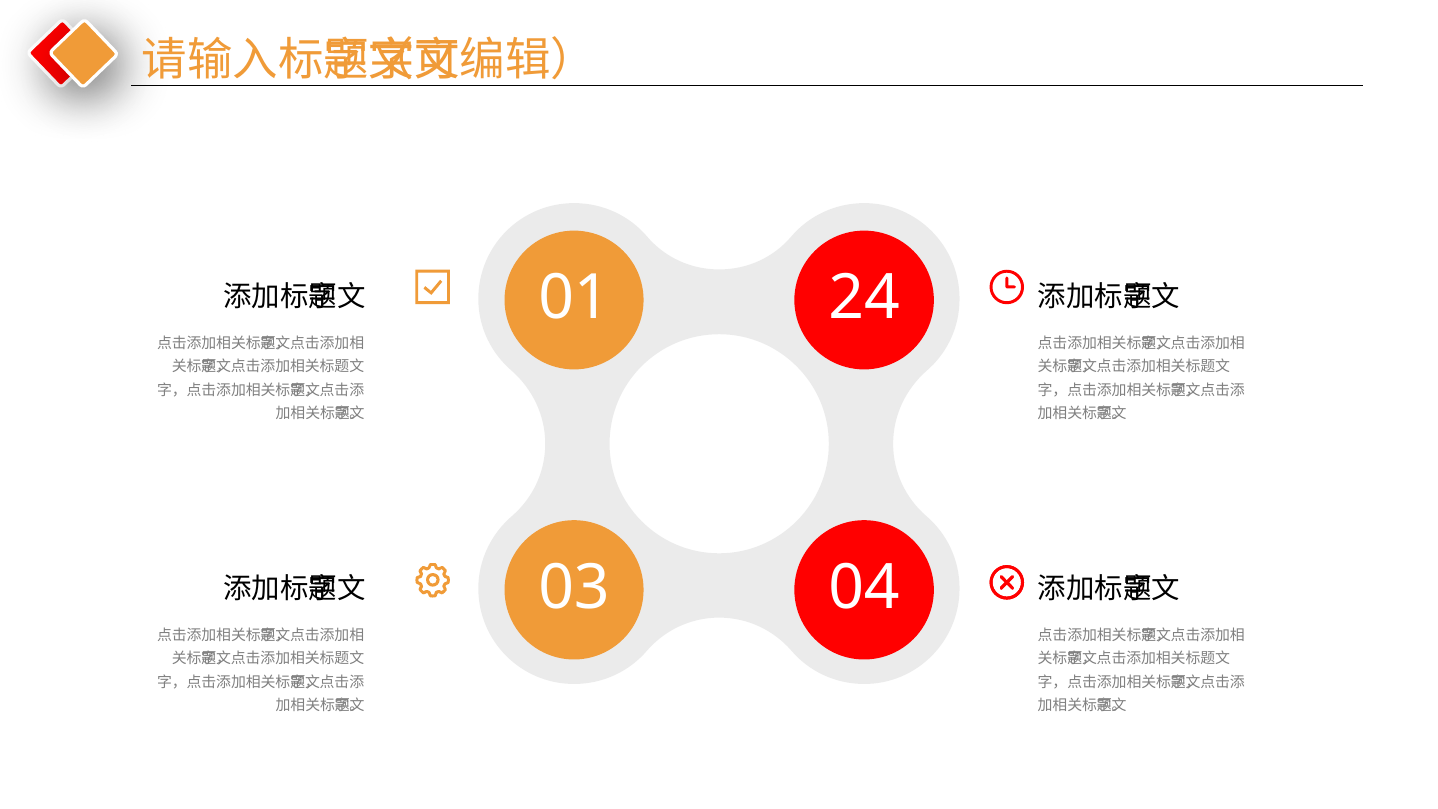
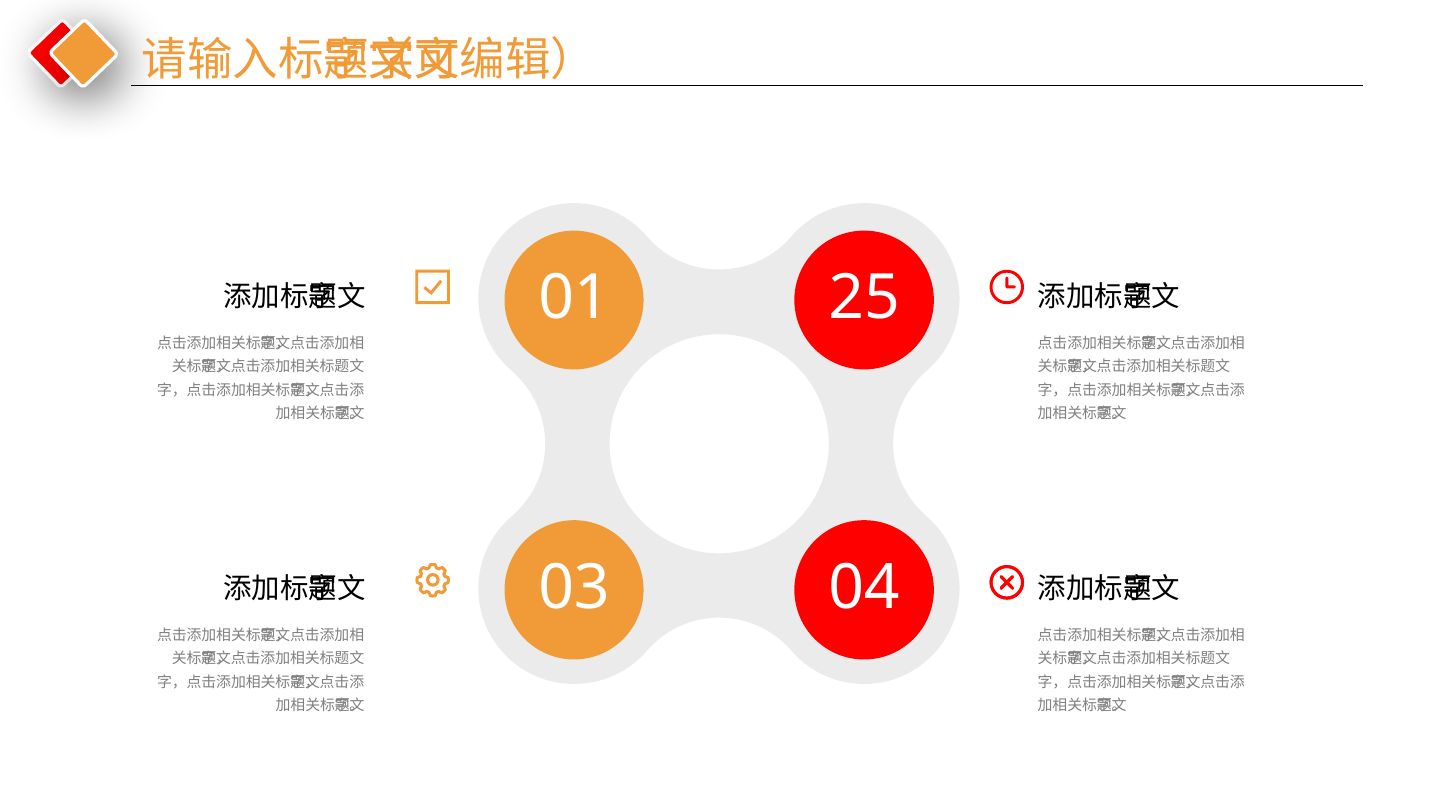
24: 24 -> 25
